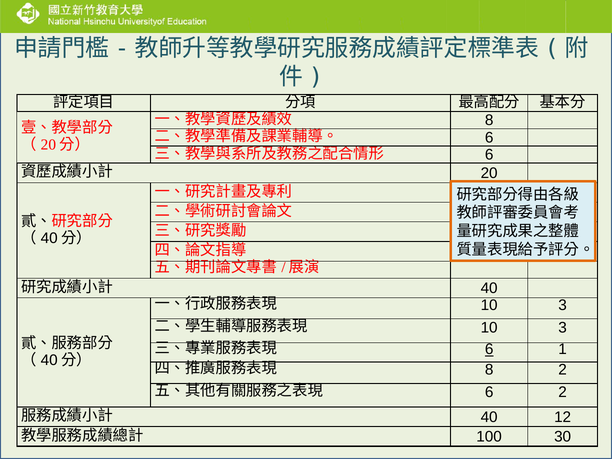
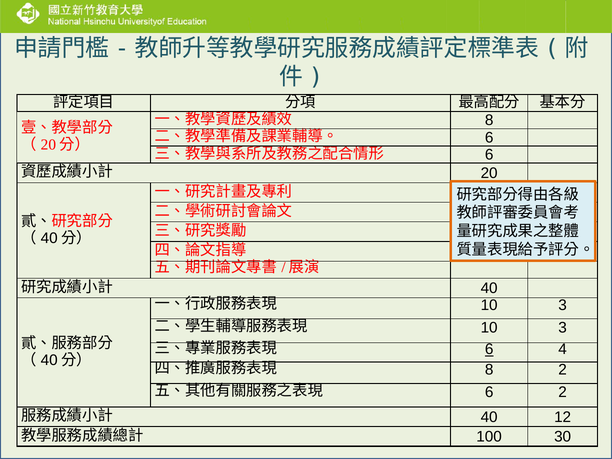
1: 1 -> 4
